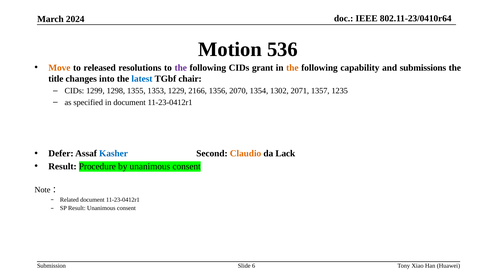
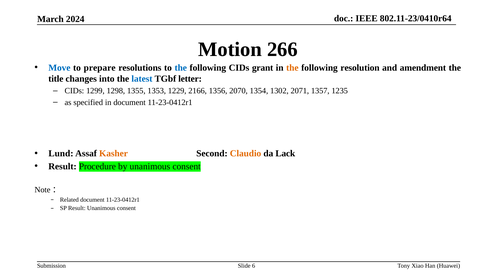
536: 536 -> 266
Move colour: orange -> blue
released: released -> prepare
the at (181, 68) colour: purple -> blue
capability: capability -> resolution
submissions: submissions -> amendment
chair: chair -> letter
Defer: Defer -> Lund
Kasher colour: blue -> orange
